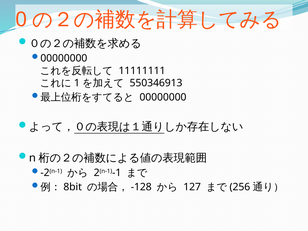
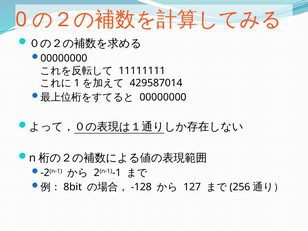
550346913: 550346913 -> 429587014
